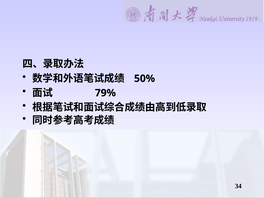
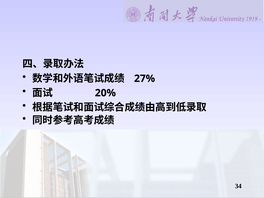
50%: 50% -> 27%
79%: 79% -> 20%
